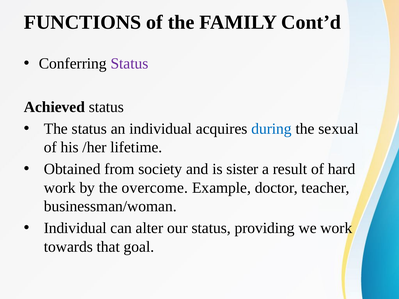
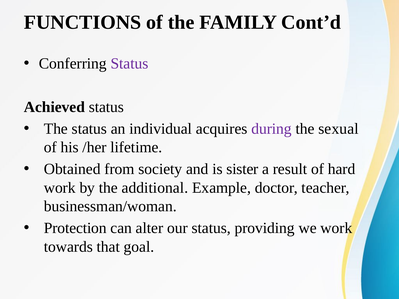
during colour: blue -> purple
overcome: overcome -> additional
Individual at (75, 228): Individual -> Protection
